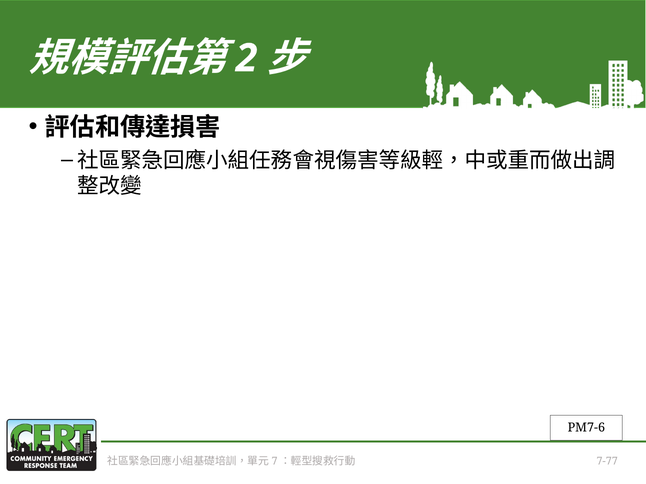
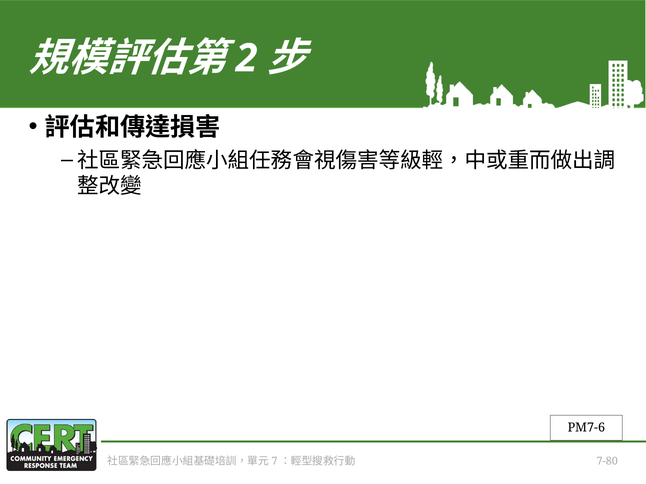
7-77: 7-77 -> 7-80
